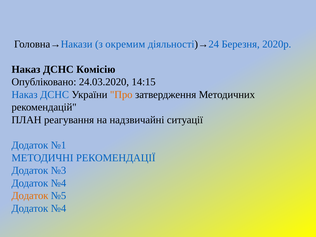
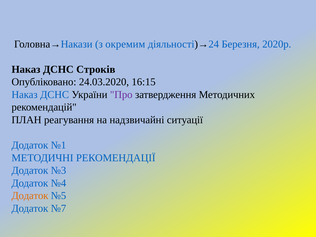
Комісію: Комісію -> Строків
14:15: 14:15 -> 16:15
Про colour: orange -> purple
№4 at (59, 208): №4 -> №7
